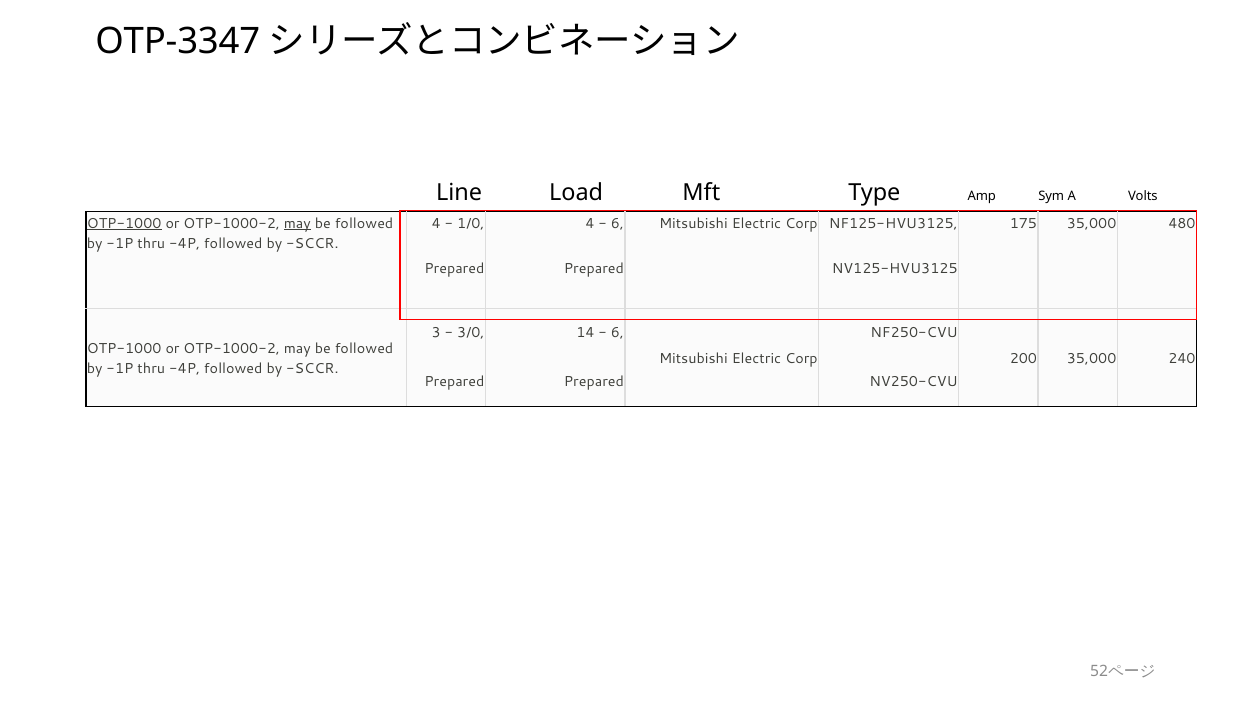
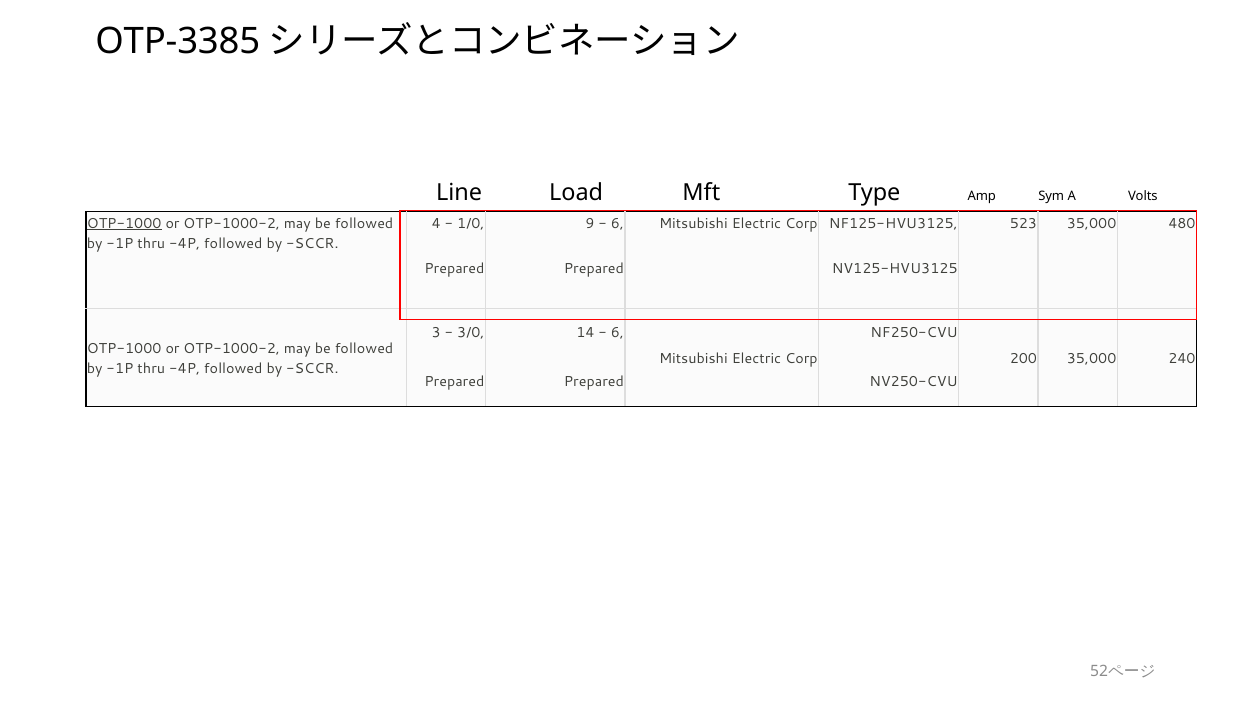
OTP-3347: OTP-3347 -> OTP-3385
may at (297, 224) underline: present -> none
1/0 4: 4 -> 9
175: 175 -> 523
